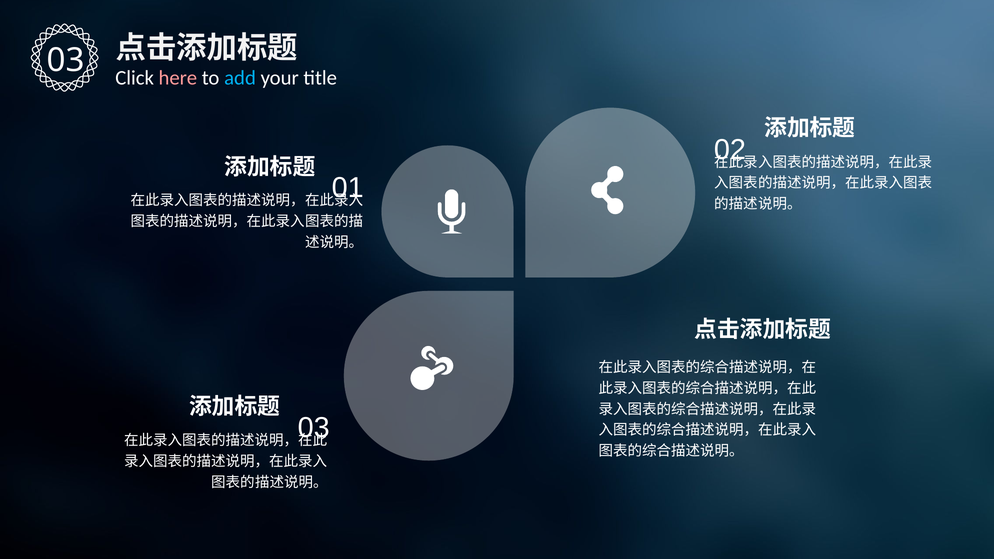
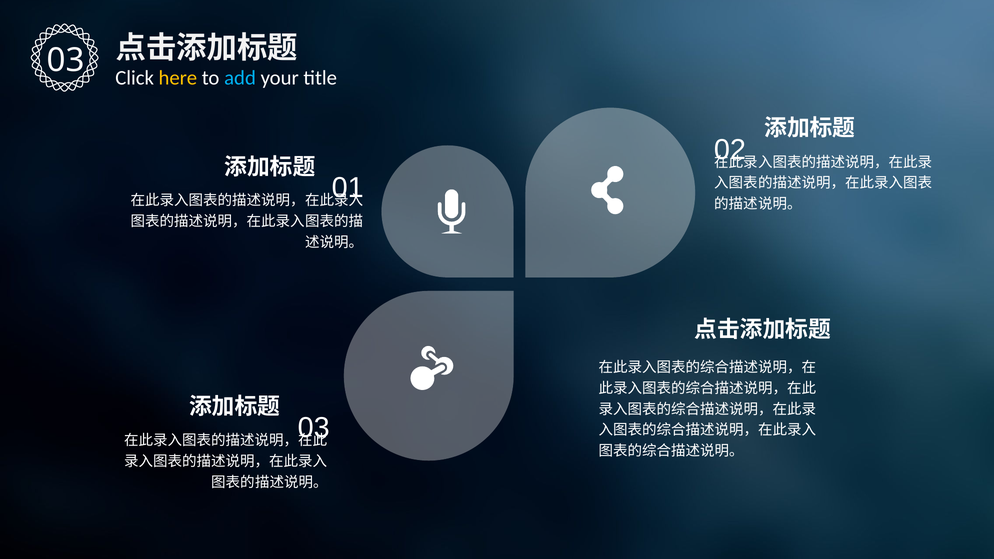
here colour: pink -> yellow
